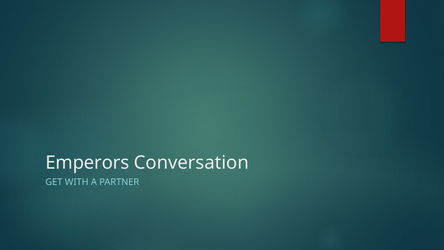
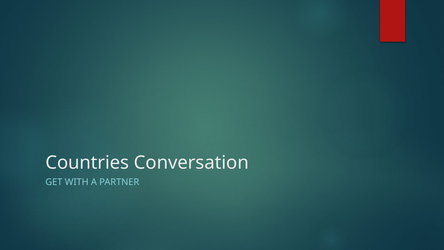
Emperors: Emperors -> Countries
